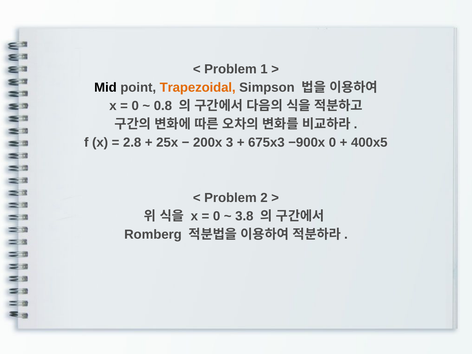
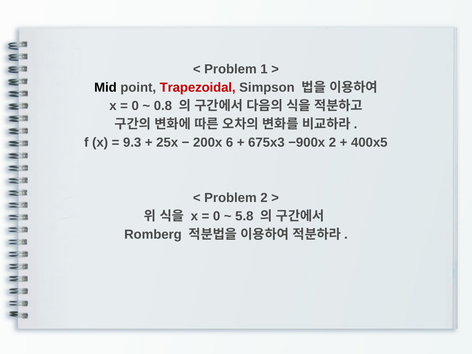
Trapezoidal colour: orange -> red
2.8: 2.8 -> 9.3
3: 3 -> 6
−900x 0: 0 -> 2
3.8: 3.8 -> 5.8
